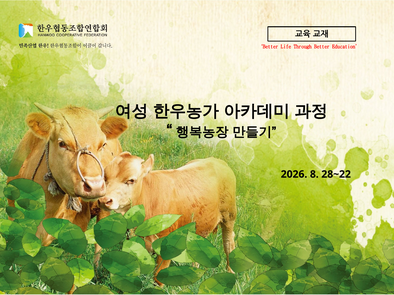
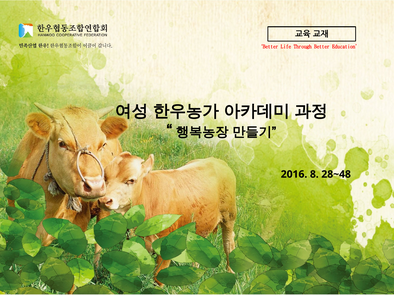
2026: 2026 -> 2016
28~22: 28~22 -> 28~48
